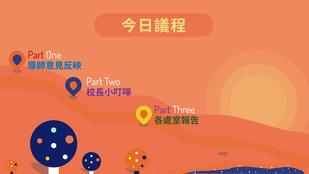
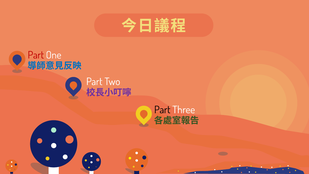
Part at (162, 110) colour: purple -> black
